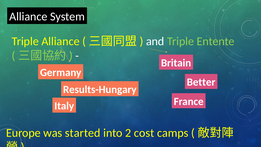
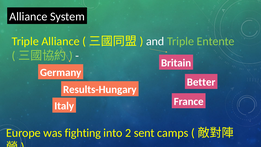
started: started -> fighting
cost: cost -> sent
